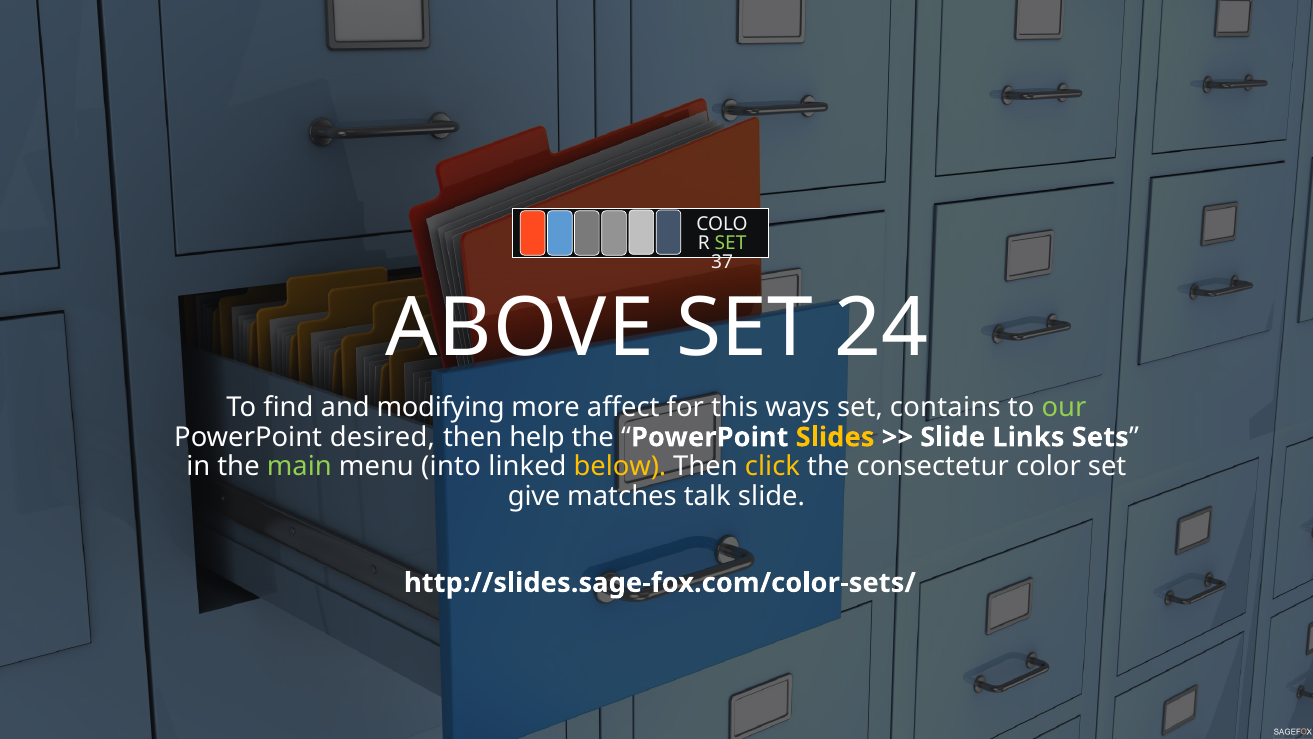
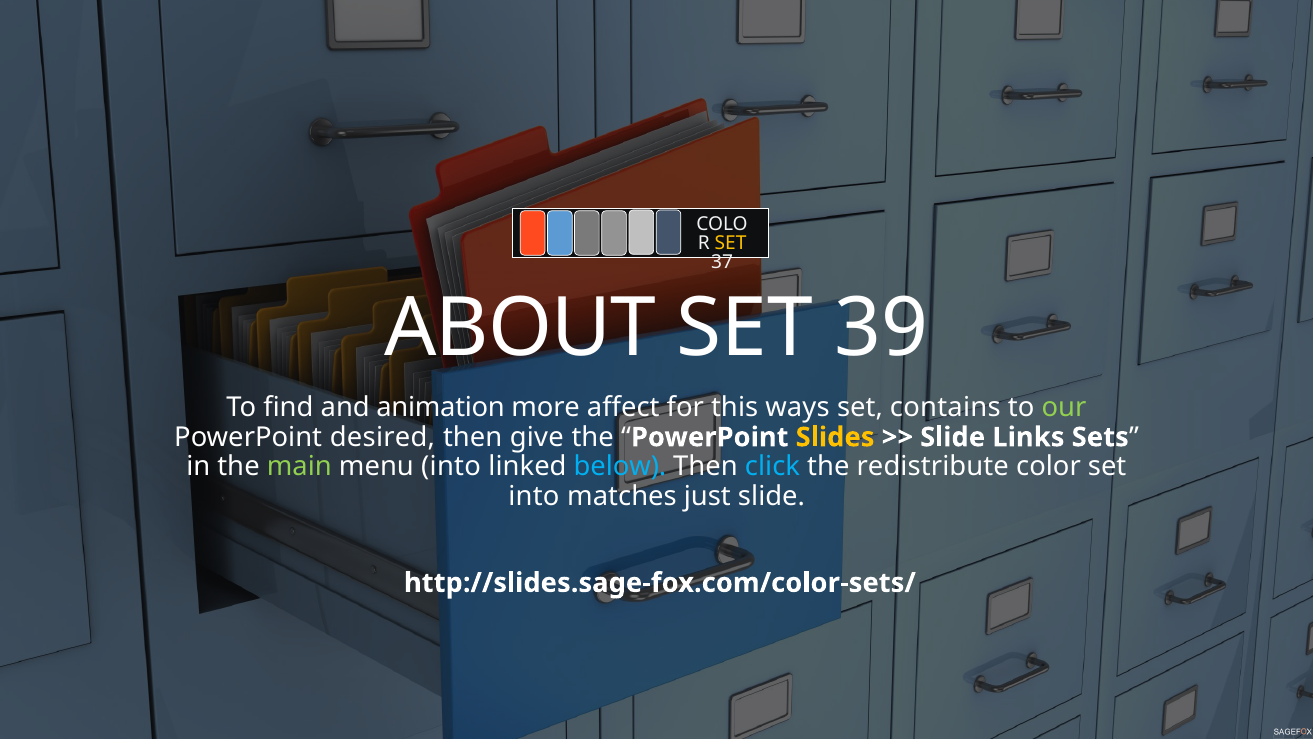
SET at (731, 243) colour: light green -> yellow
ABOVE: ABOVE -> ABOUT
24: 24 -> 39
modifying: modifying -> animation
help: help -> give
below colour: yellow -> light blue
click colour: yellow -> light blue
consectetur: consectetur -> redistribute
give at (534, 496): give -> into
talk: talk -> just
